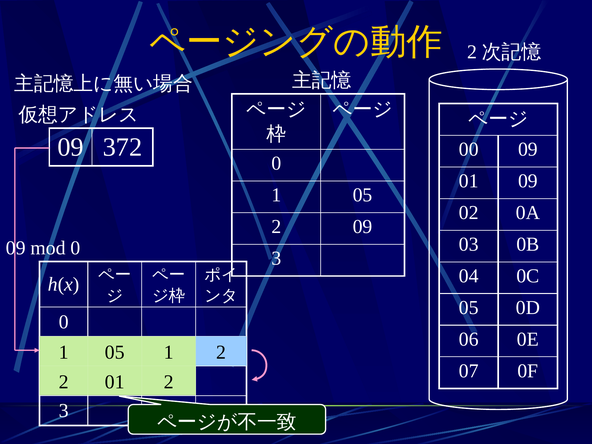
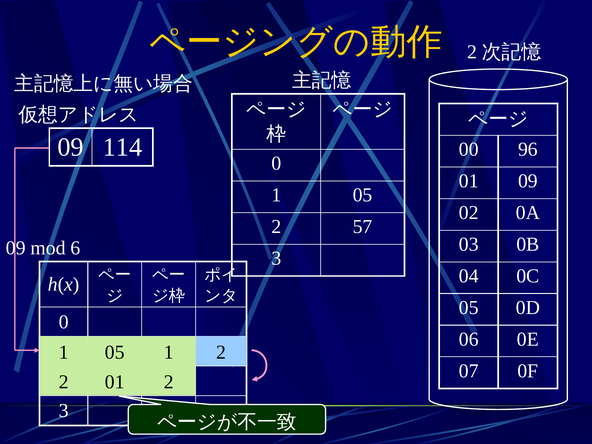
372: 372 -> 114
00 09: 09 -> 96
2 09: 09 -> 57
mod 0: 0 -> 6
